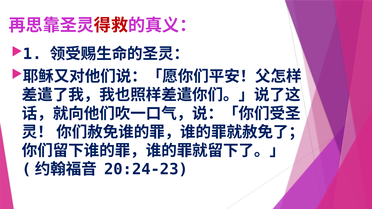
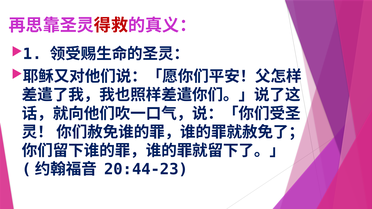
20:24-23: 20:24-23 -> 20:44-23
